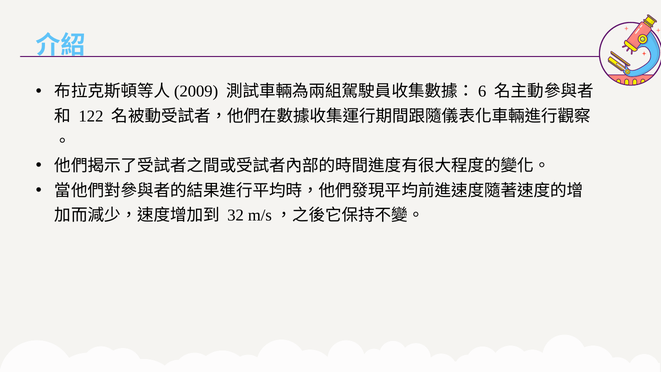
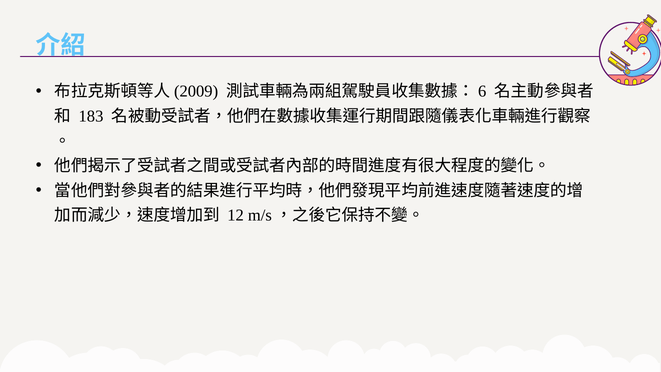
122: 122 -> 183
32: 32 -> 12
